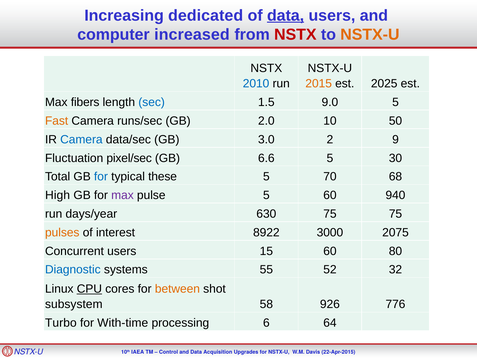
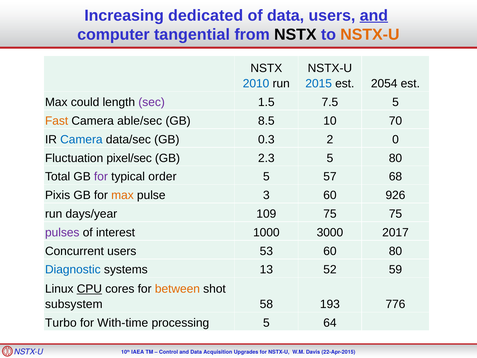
data at (286, 15) underline: present -> none
and at (374, 15) underline: none -> present
increased: increased -> tangential
NSTX at (295, 34) colour: red -> black
2015 colour: orange -> blue
2025: 2025 -> 2054
fibers: fibers -> could
sec colour: blue -> purple
9.0: 9.0 -> 7.5
runs/sec: runs/sec -> able/sec
2.0: 2.0 -> 8.5
50: 50 -> 70
3.0: 3.0 -> 0.3
9: 9 -> 0
6.6: 6.6 -> 2.3
5 30: 30 -> 80
for at (101, 177) colour: blue -> purple
these: these -> order
70: 70 -> 57
High: High -> Pixis
max at (122, 195) colour: purple -> orange
pulse 5: 5 -> 3
940: 940 -> 926
630: 630 -> 109
pulses colour: orange -> purple
8922: 8922 -> 1000
2075: 2075 -> 2017
15: 15 -> 53
55: 55 -> 13
32: 32 -> 59
926: 926 -> 193
processing 6: 6 -> 5
